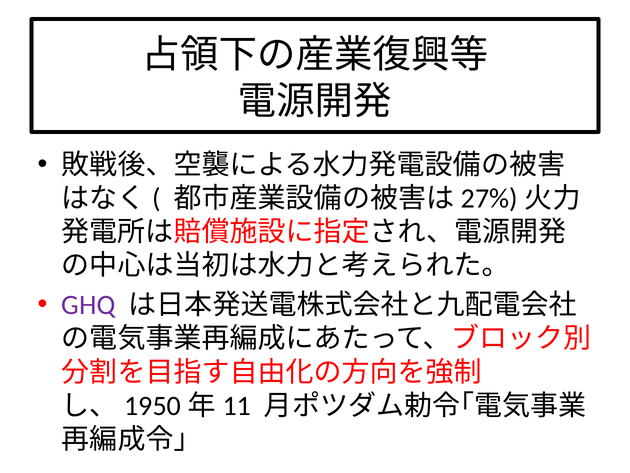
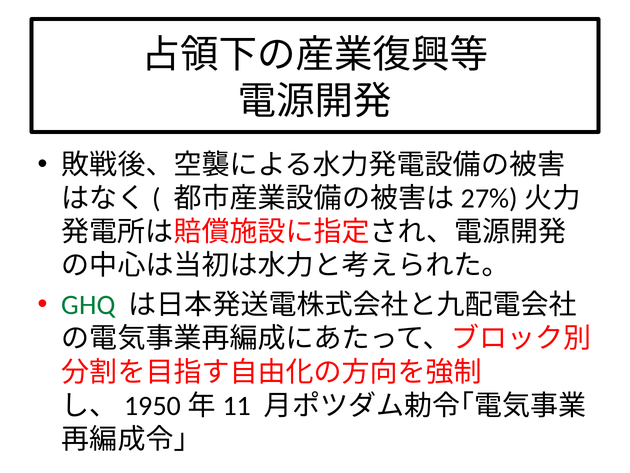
GHQ colour: purple -> green
